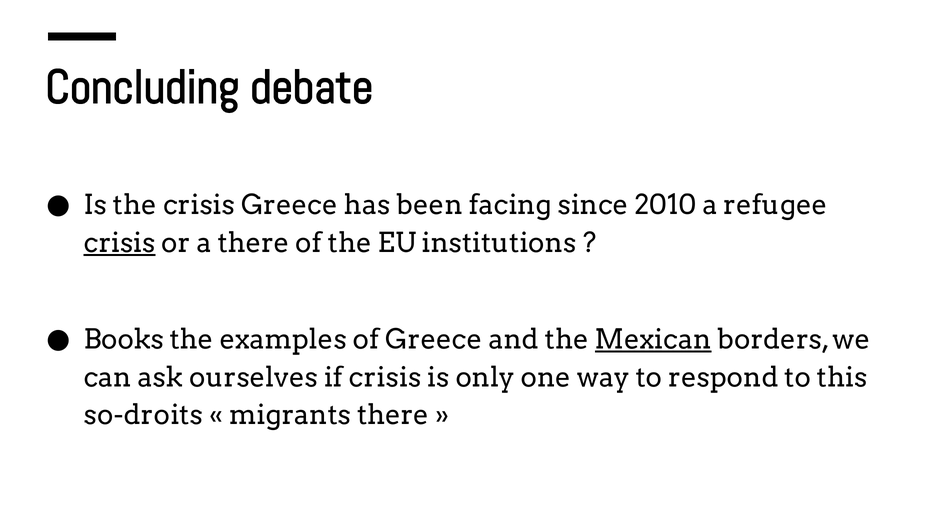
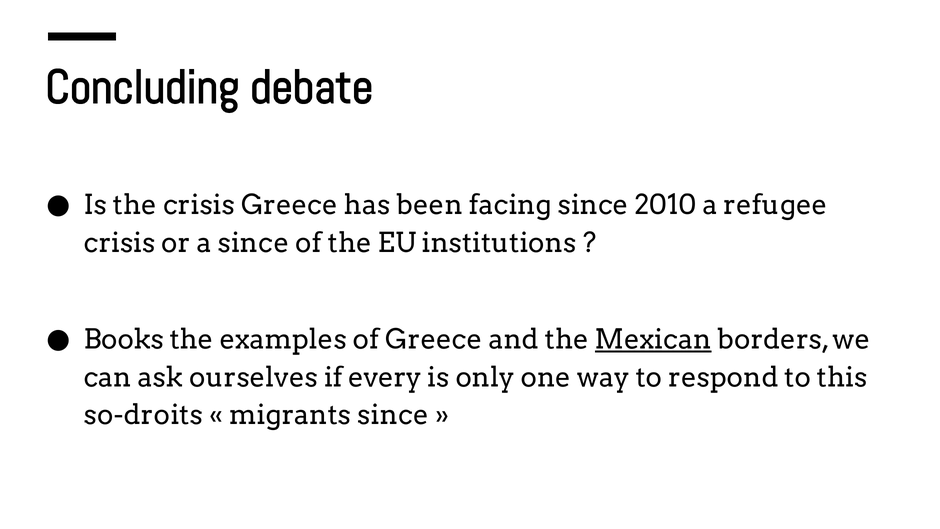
crisis at (119, 243) underline: present -> none
a there: there -> since
if crisis: crisis -> every
migrants there: there -> since
